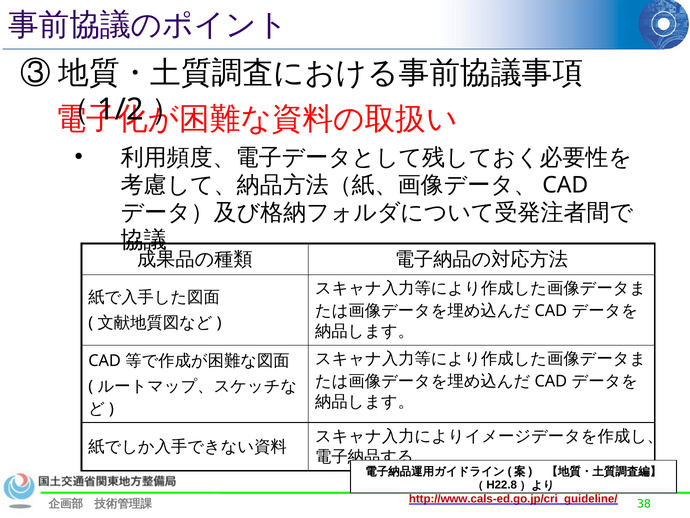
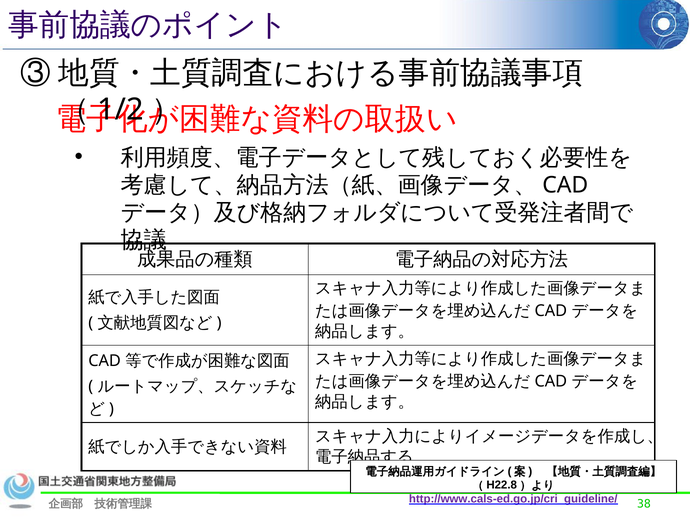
http://www.cals-ed.go.jp/cri_guideline/ colour: red -> purple
